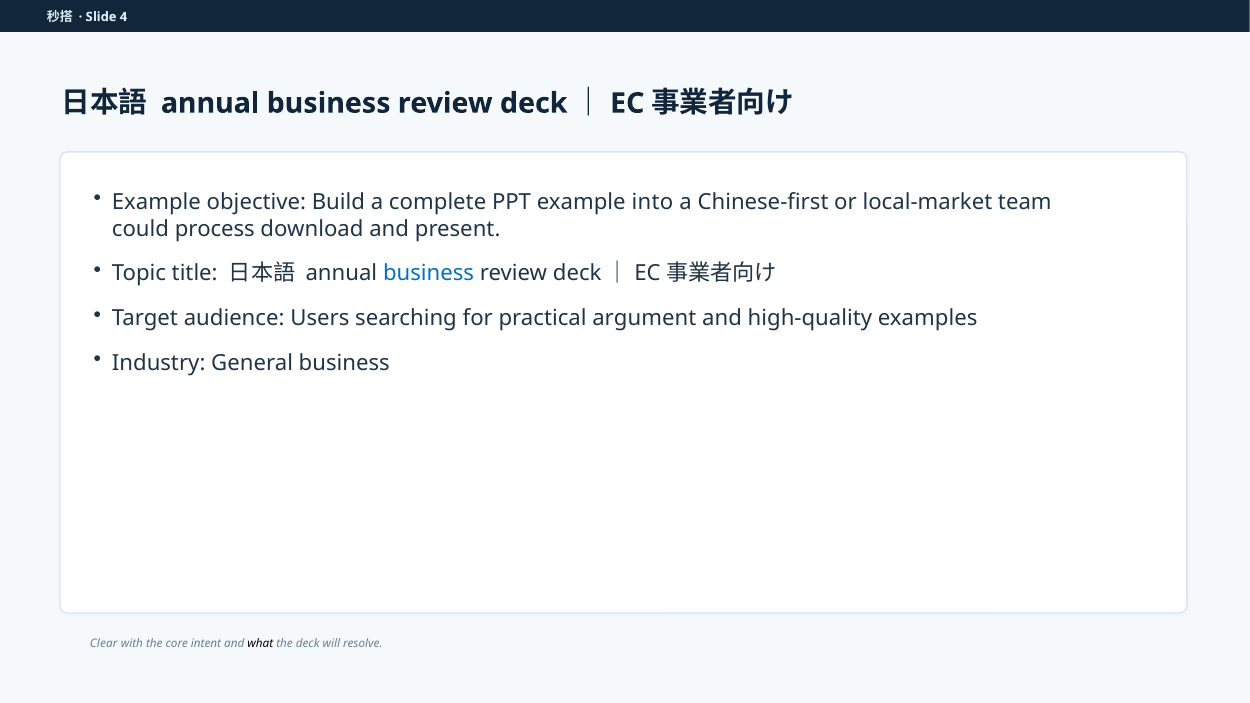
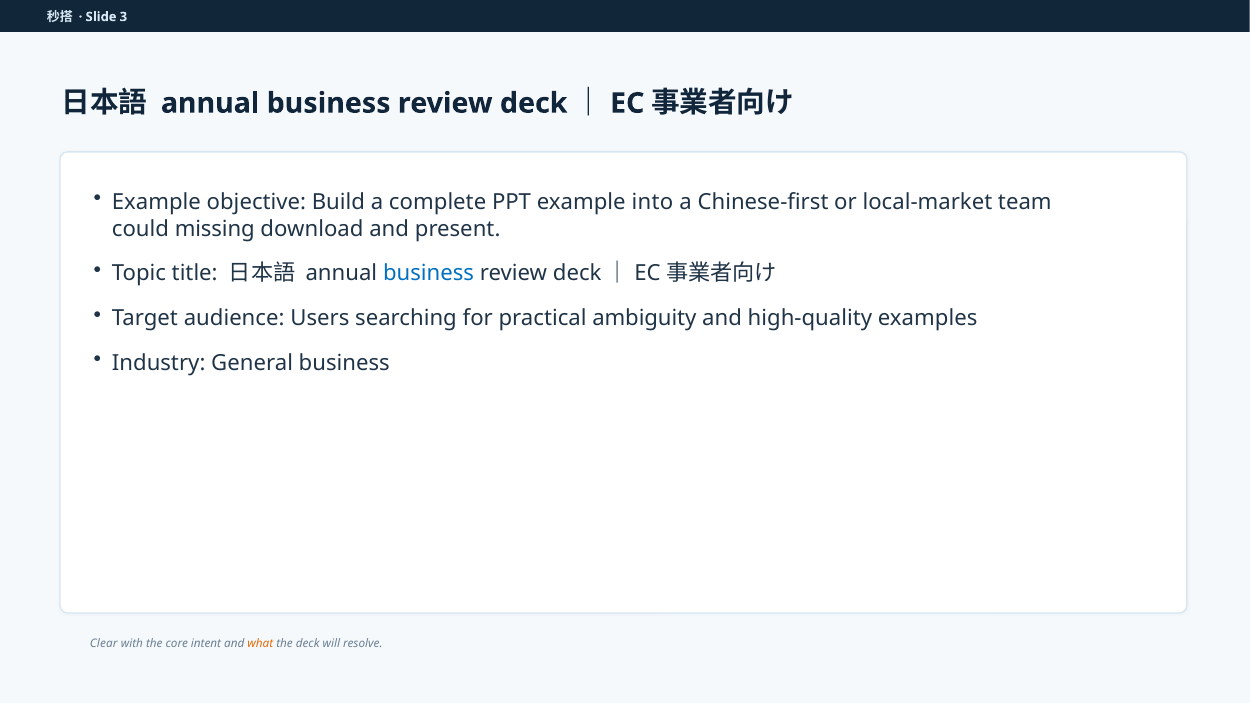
4: 4 -> 3
process: process -> missing
argument: argument -> ambiguity
what colour: black -> orange
